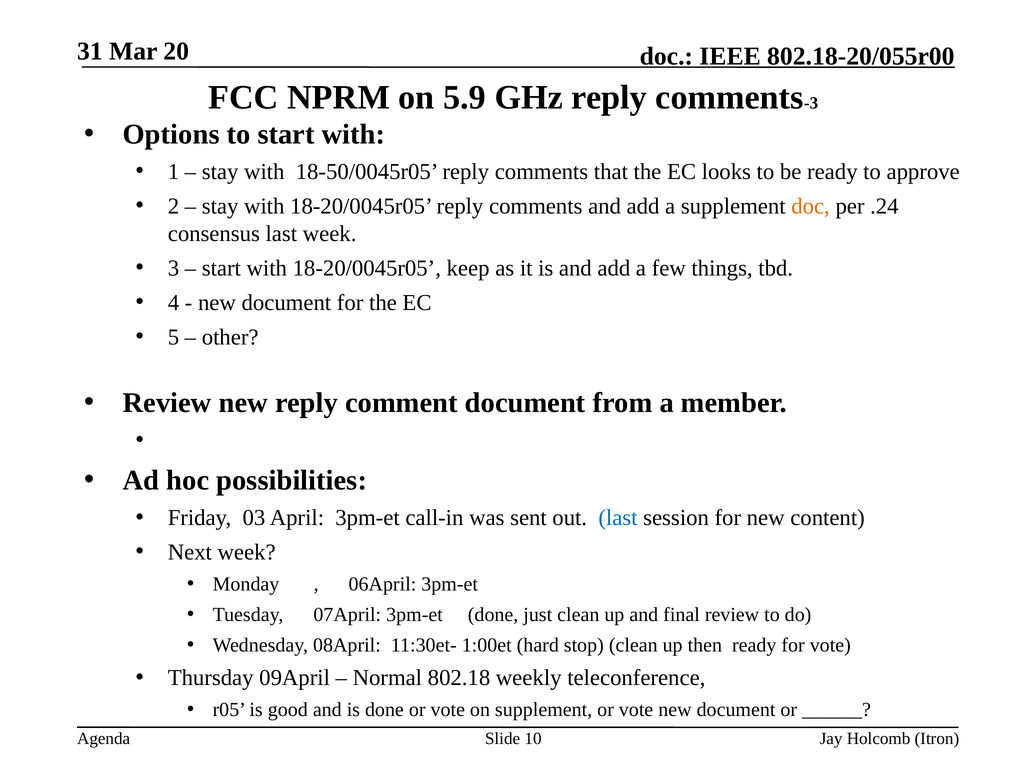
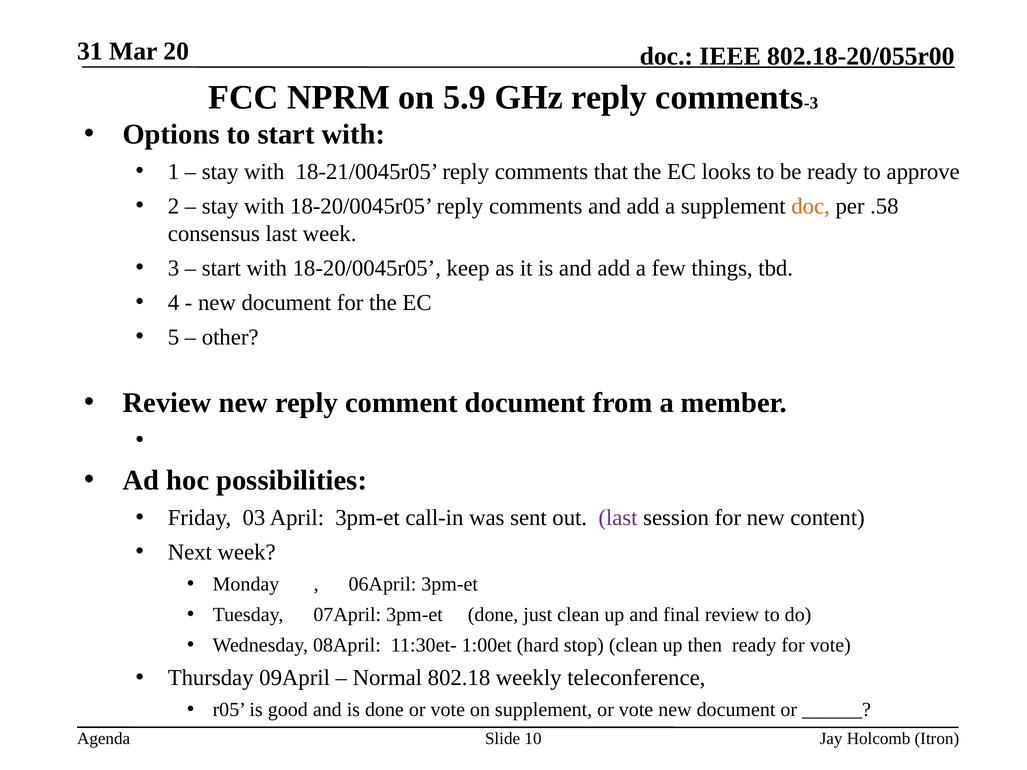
18-50/0045r05: 18-50/0045r05 -> 18-21/0045r05
.24: .24 -> .58
last at (618, 518) colour: blue -> purple
